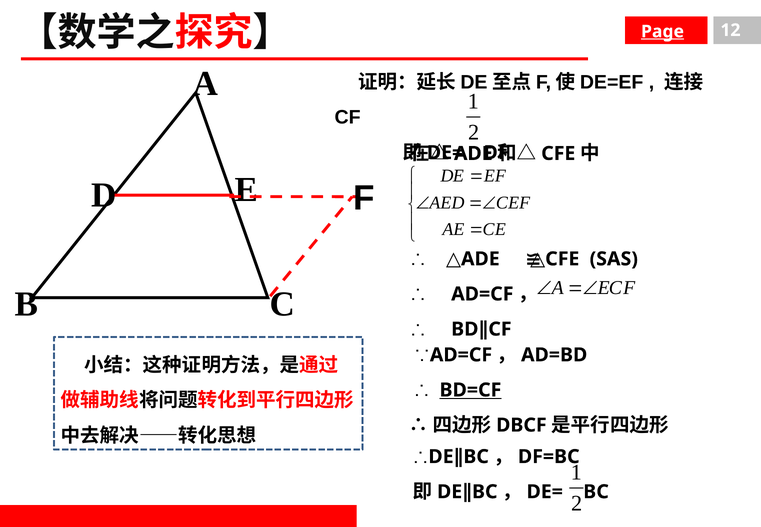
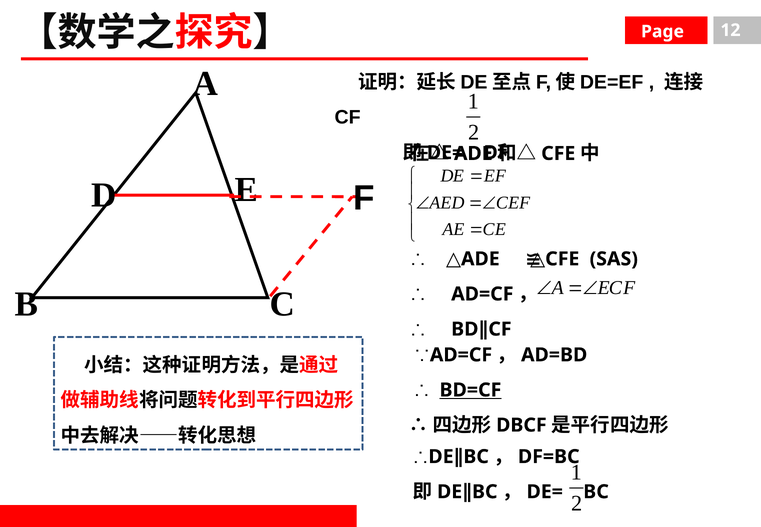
Page underline: present -> none
